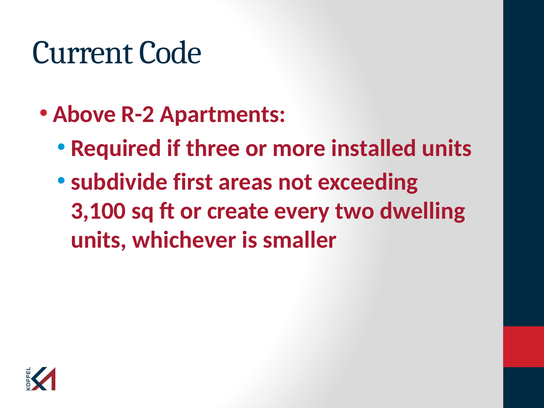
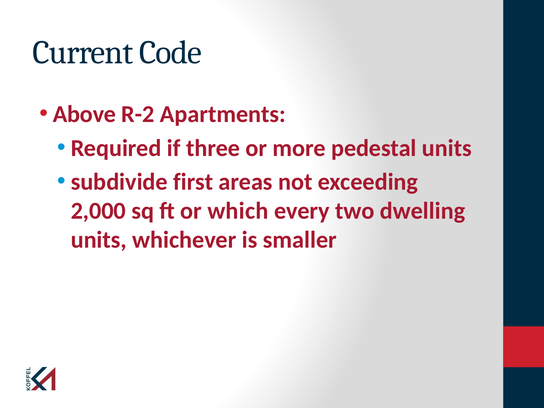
installed: installed -> pedestal
3,100: 3,100 -> 2,000
create: create -> which
